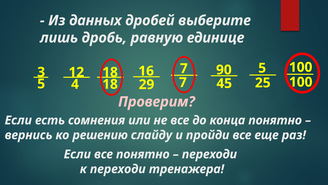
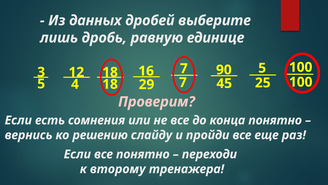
к переходи: переходи -> второму
